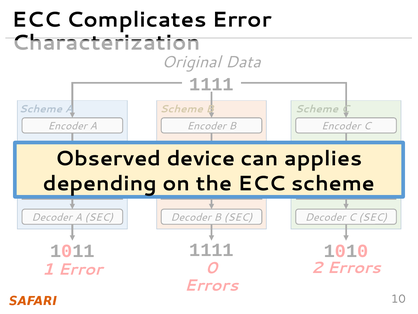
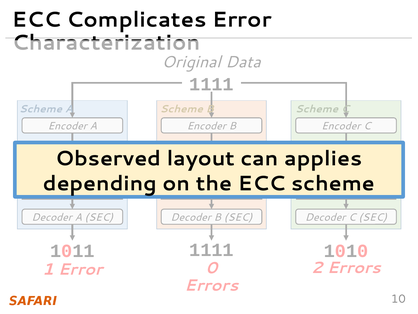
device: device -> layout
